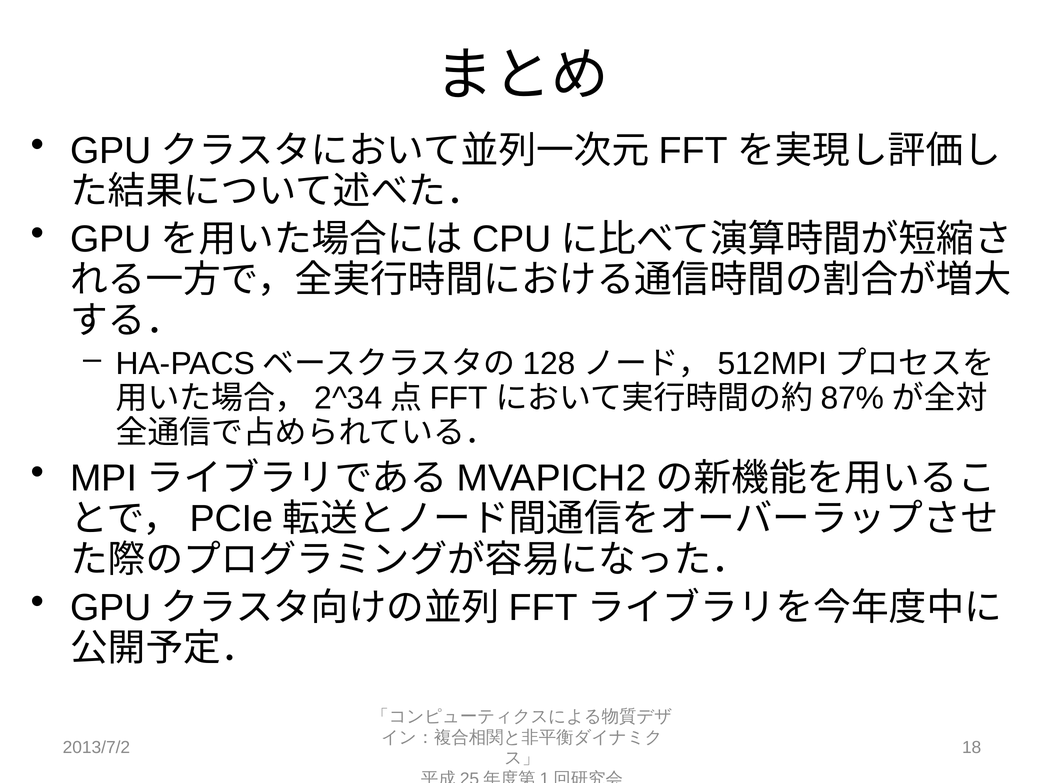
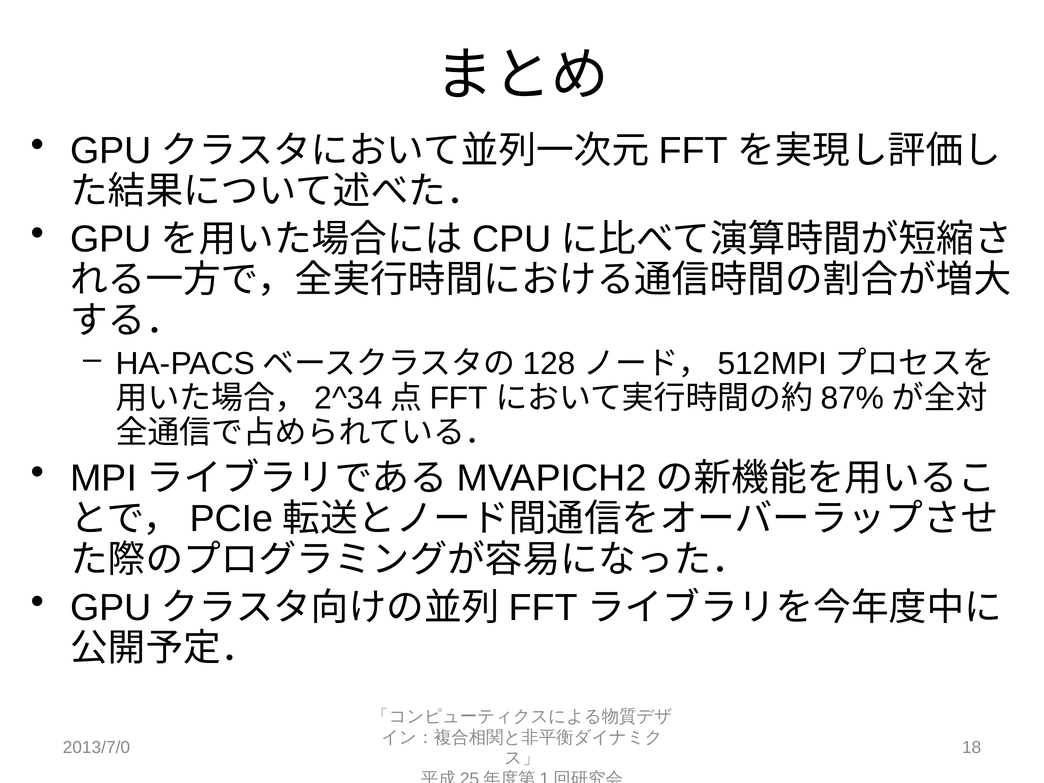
2013/7/2: 2013/7/2 -> 2013/7/0
